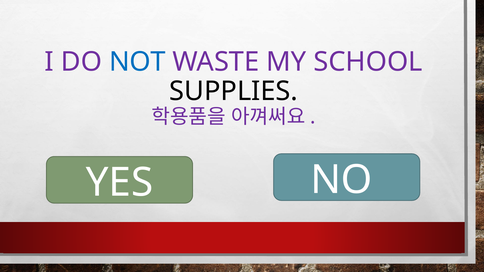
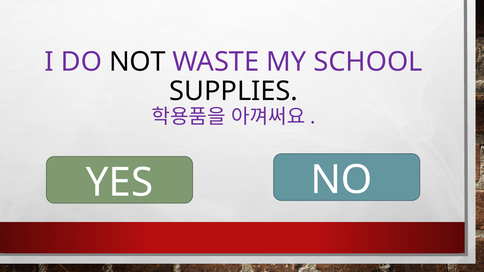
NOT colour: blue -> black
